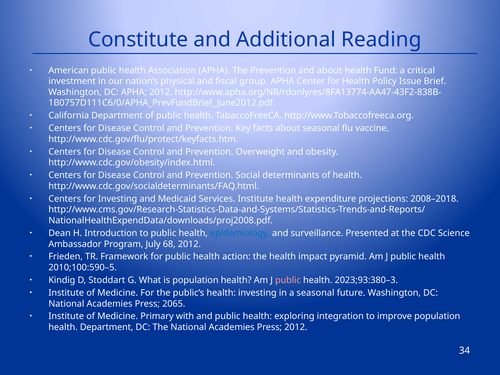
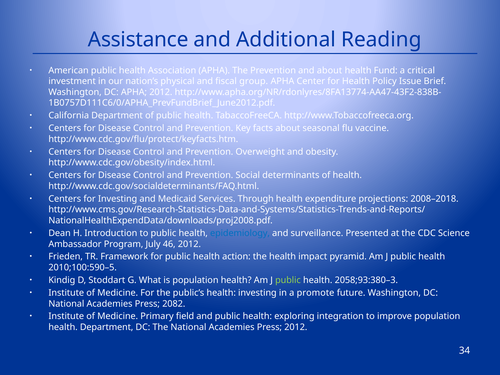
Constitute: Constitute -> Assistance
Services Institute: Institute -> Through
68: 68 -> 46
public at (288, 280) colour: pink -> light green
2023;93:380–3: 2023;93:380–3 -> 2058;93:380–3
a seasonal: seasonal -> promote
2065: 2065 -> 2082
with: with -> field
